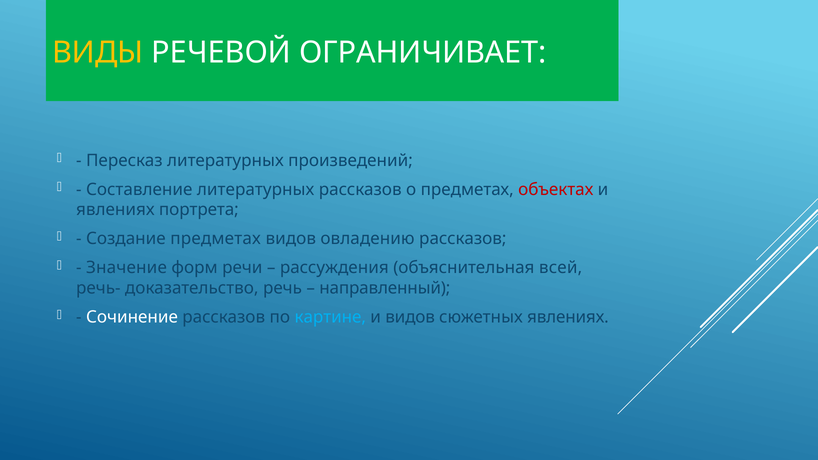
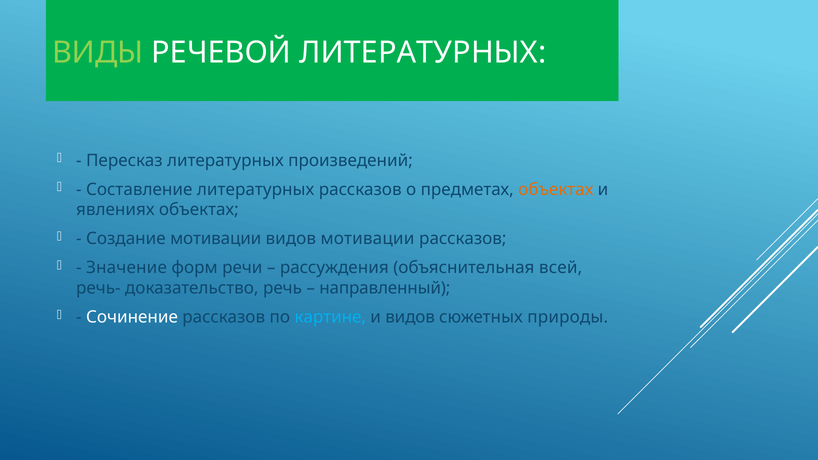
ВИДЫ colour: yellow -> light green
РЕЧЕВОЙ ОГРАНИЧИВАЕТ: ОГРАНИЧИВАЕТ -> ЛИТЕРАТУРНЫХ
объектах at (556, 189) colour: red -> orange
явлениях портрета: портрета -> объектах
Создание предметах: предметах -> мотивации
видов овладению: овладению -> мотивации
сюжетных явлениях: явлениях -> природы
